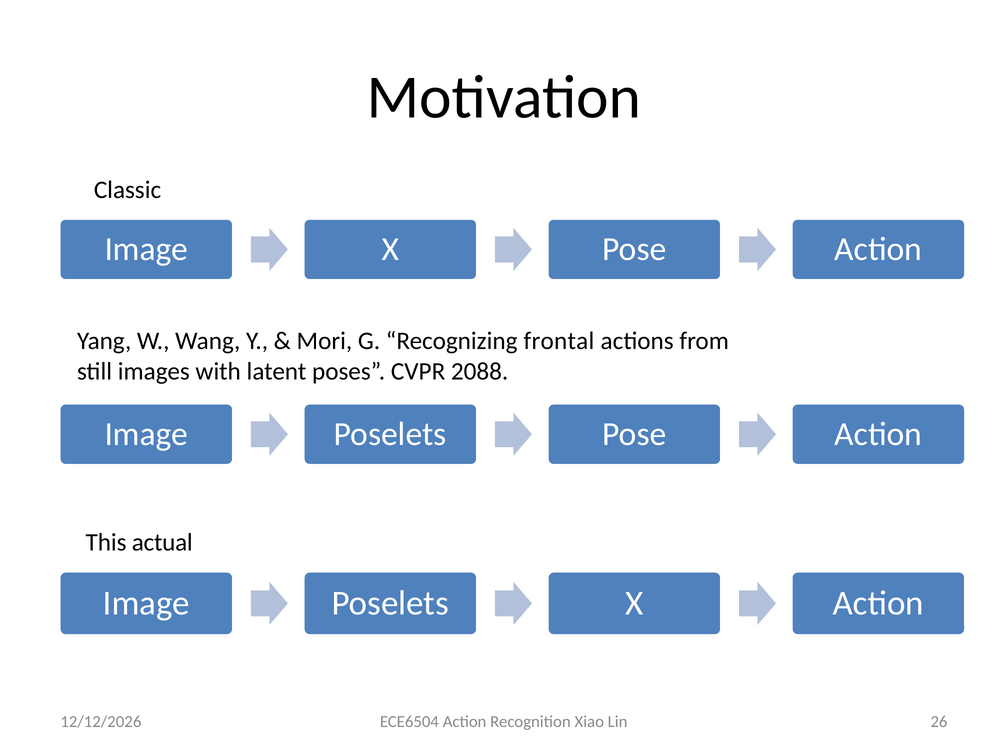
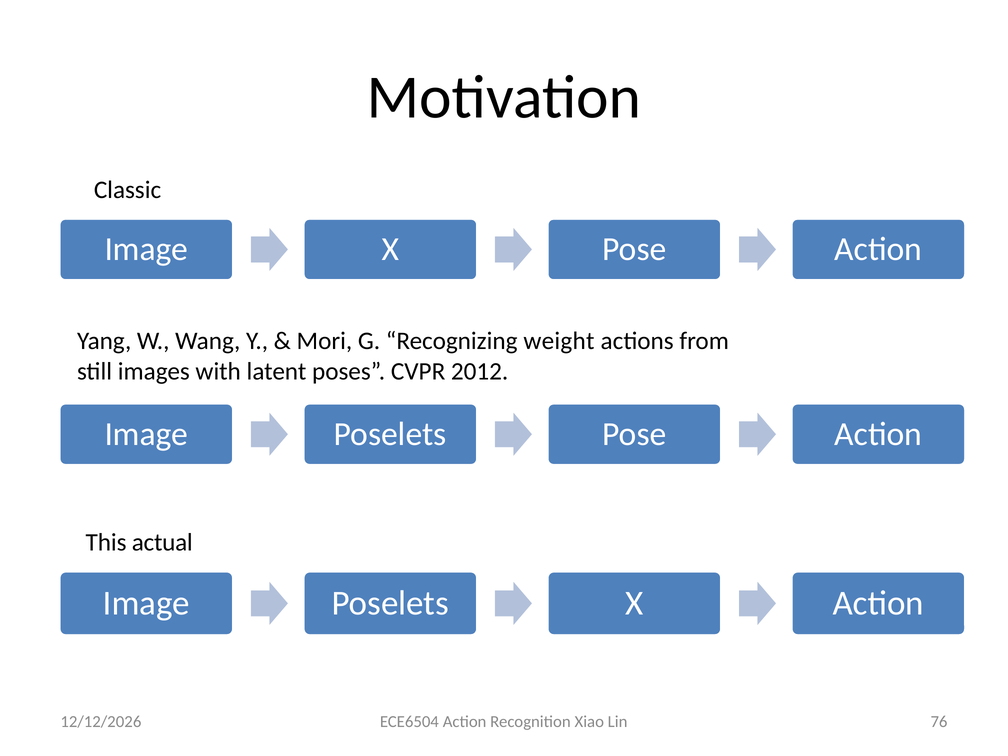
frontal: frontal -> weight
2088: 2088 -> 2012
26: 26 -> 76
